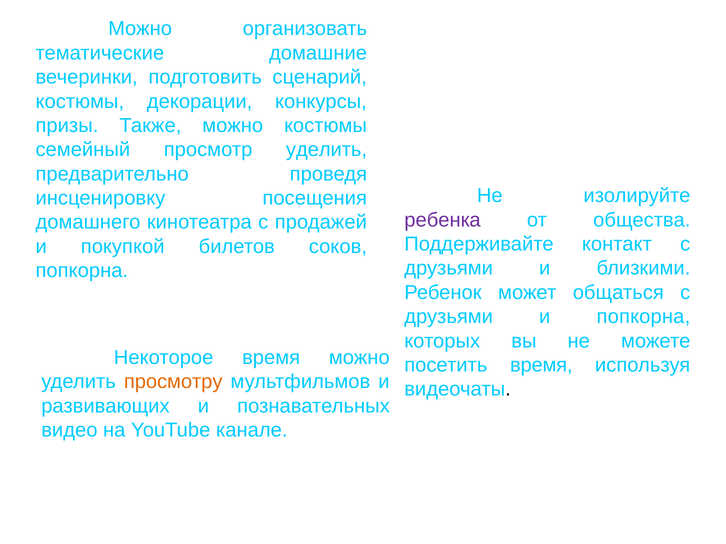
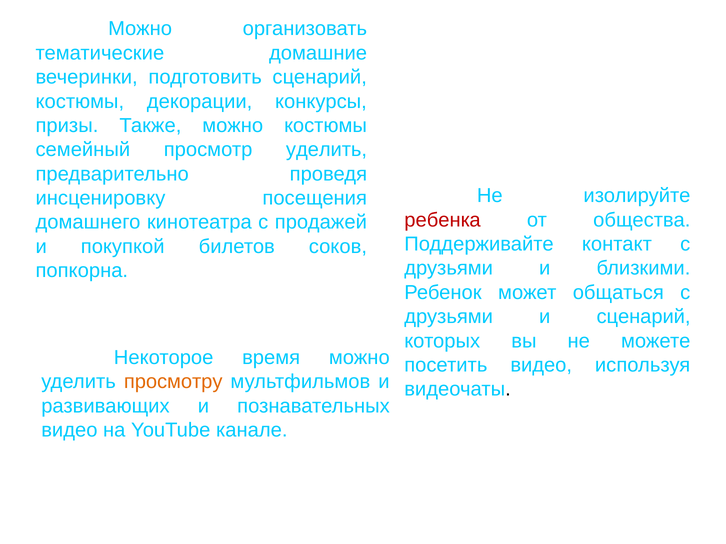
ребенка colour: purple -> red
и попкорна: попкорна -> сценарий
посетить время: время -> видео
